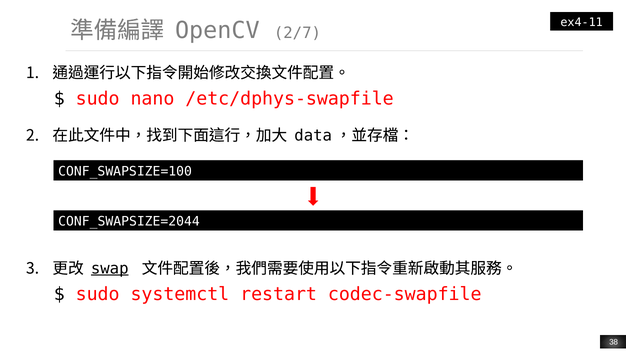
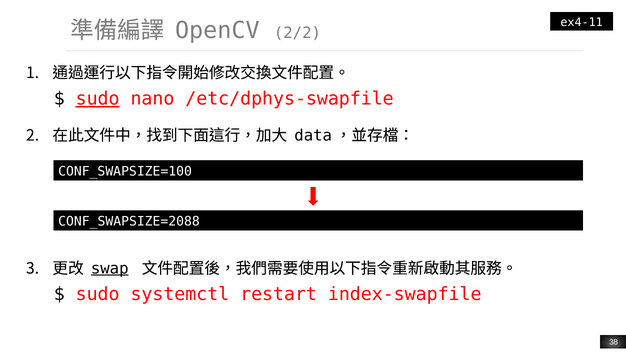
2/7: 2/7 -> 2/2
sudo at (98, 99) underline: none -> present
CONF_SWAPSIZE=2044: CONF_SWAPSIZE=2044 -> CONF_SWAPSIZE=2088
codec-swapfile: codec-swapfile -> index-swapfile
